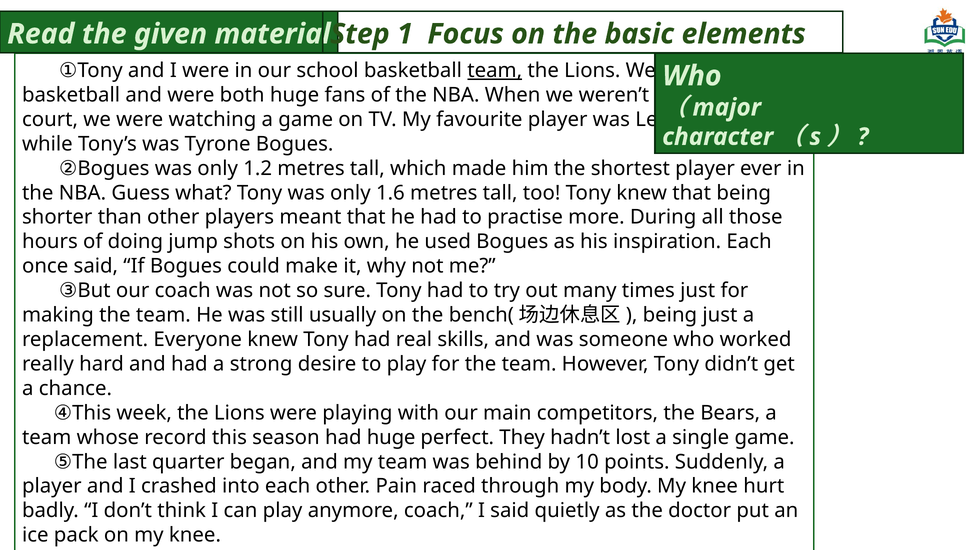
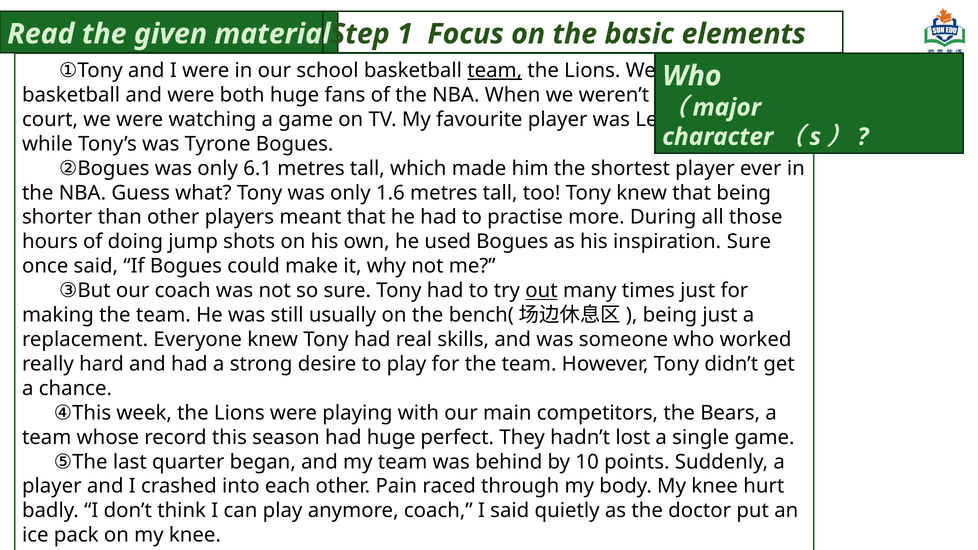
1.2: 1.2 -> 6.1
inspiration Each: Each -> Sure
out underline: none -> present
